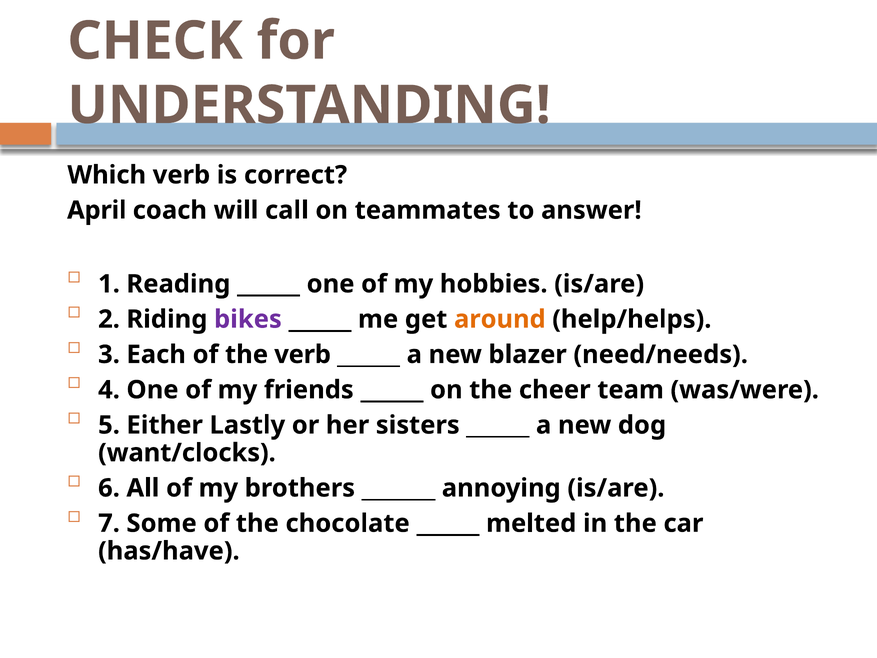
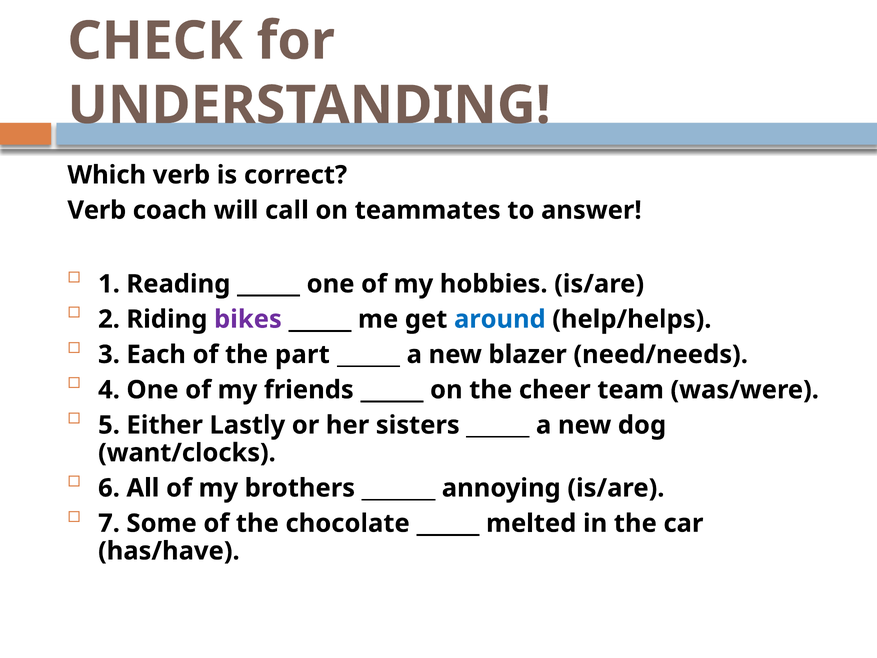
April at (97, 210): April -> Verb
around colour: orange -> blue
the verb: verb -> part
